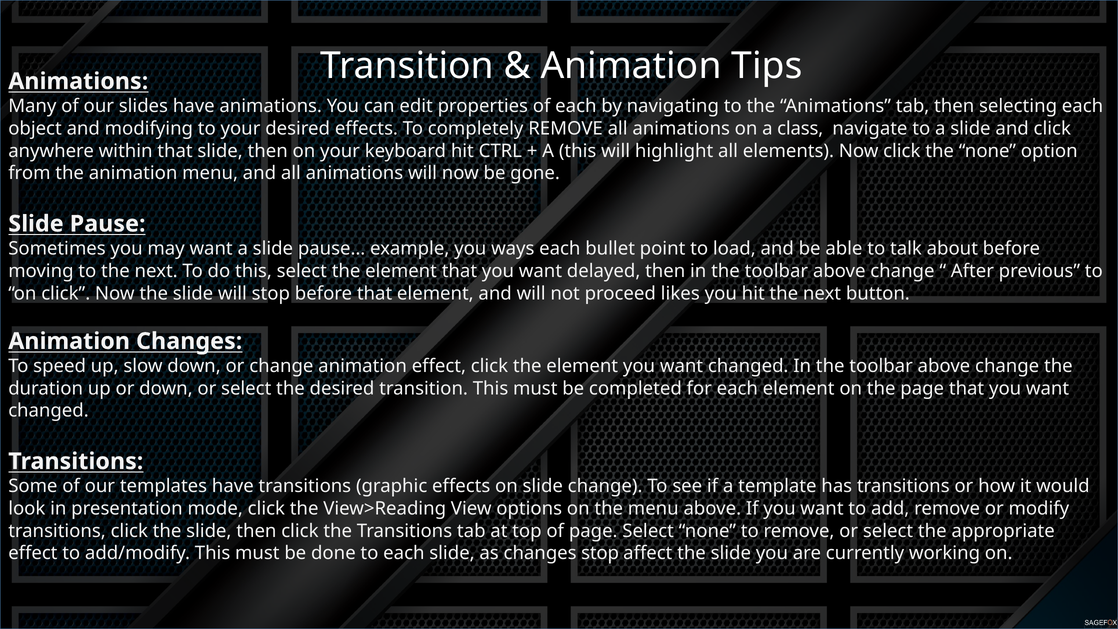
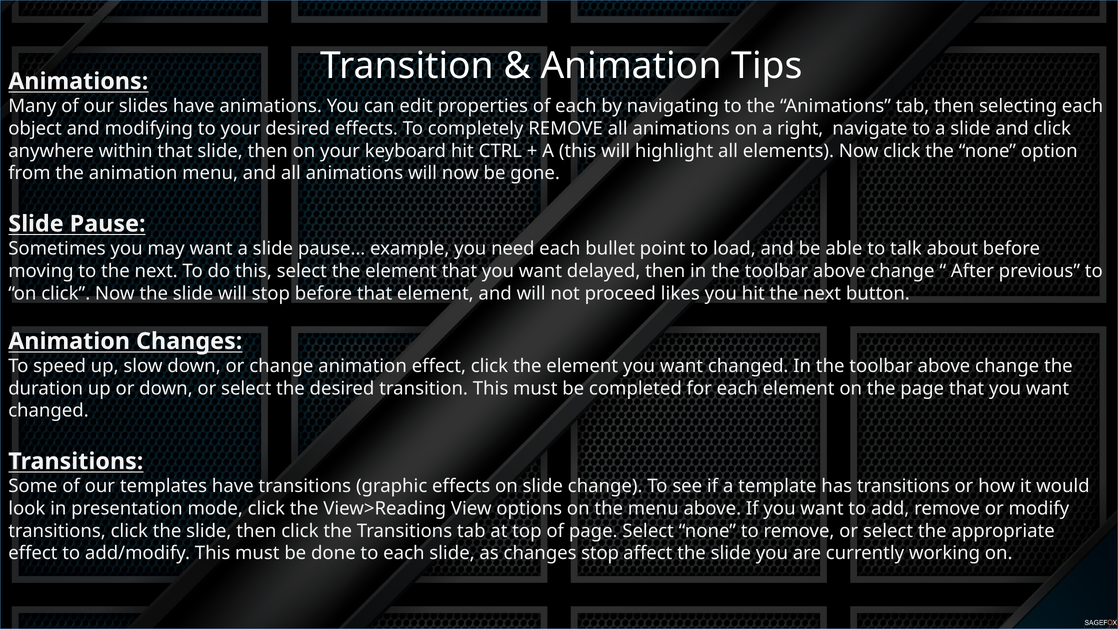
class: class -> right
ways: ways -> need
